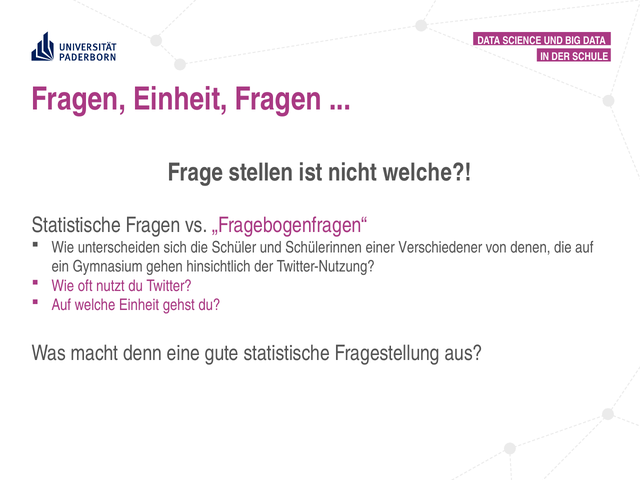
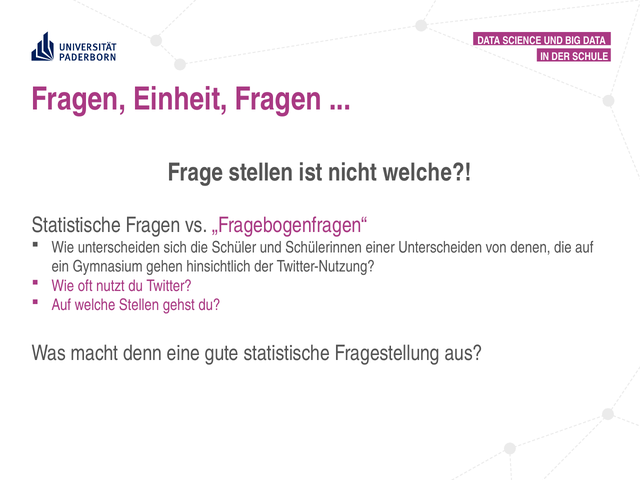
einer Verschiedener: Verschiedener -> Unterscheiden
welche Einheit: Einheit -> Stellen
